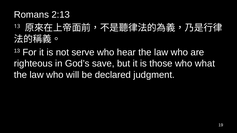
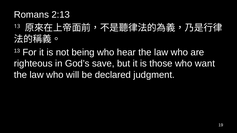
serve: serve -> being
what: what -> want
